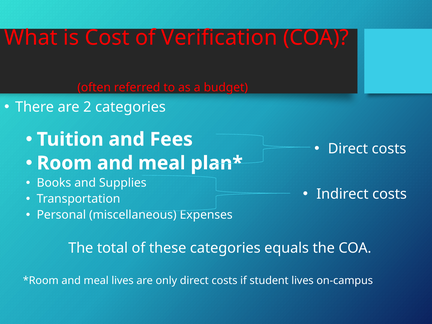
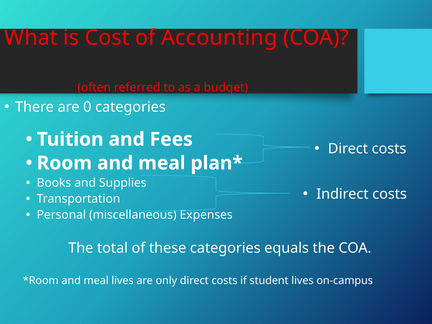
Verification: Verification -> Accounting
2: 2 -> 0
